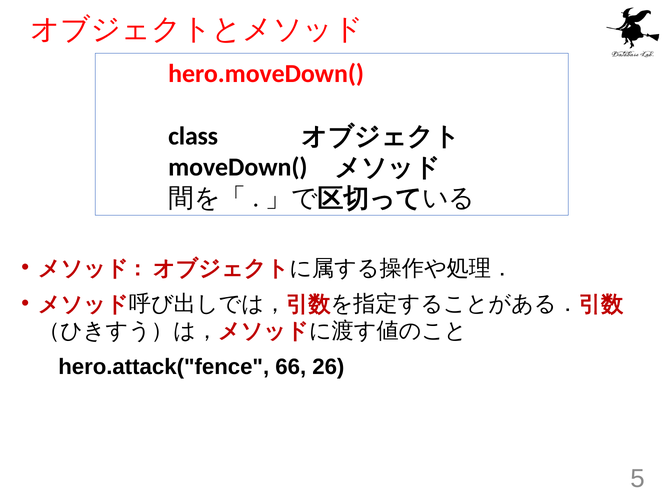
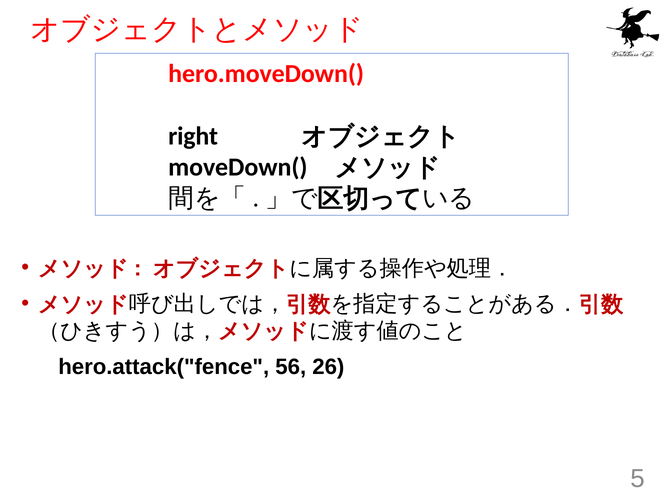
class: class -> right
66: 66 -> 56
